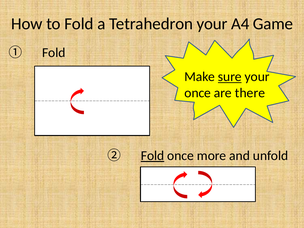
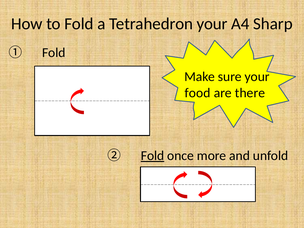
Game: Game -> Sharp
sure underline: present -> none
once at (198, 93): once -> food
